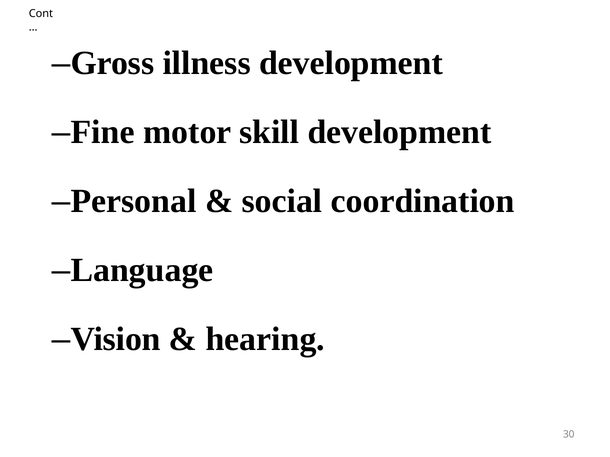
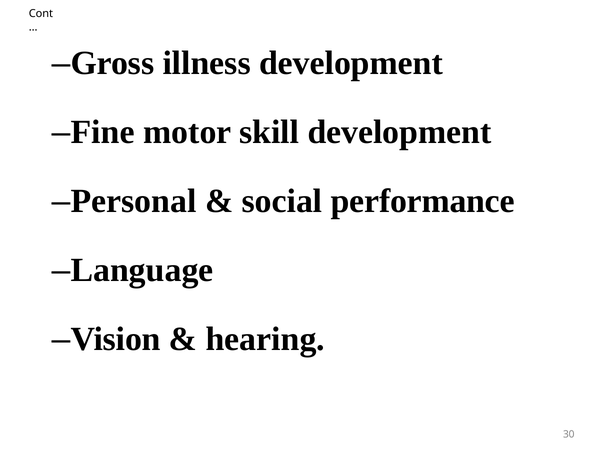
coordination: coordination -> performance
